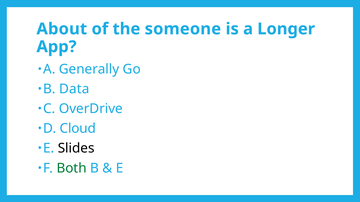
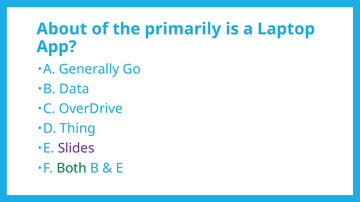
someone: someone -> primarily
Longer: Longer -> Laptop
Cloud: Cloud -> Thing
Slides colour: black -> purple
